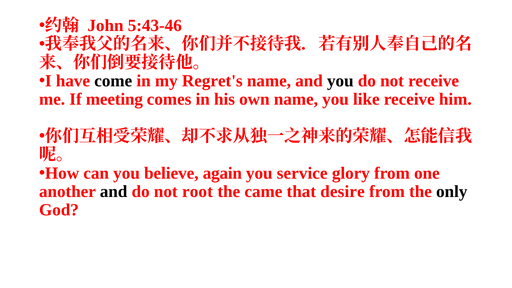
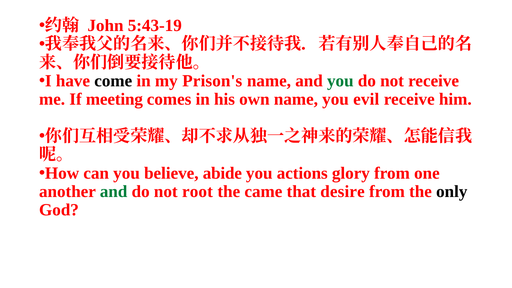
5:43-46: 5:43-46 -> 5:43-19
Regret's: Regret's -> Prison's
you at (340, 81) colour: black -> green
like: like -> evil
again: again -> abide
service: service -> actions
and at (114, 192) colour: black -> green
